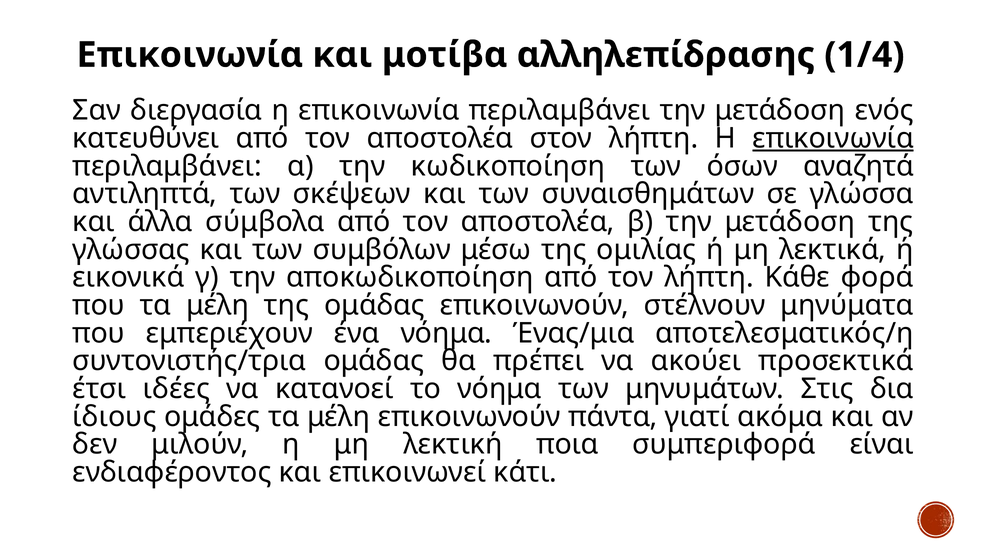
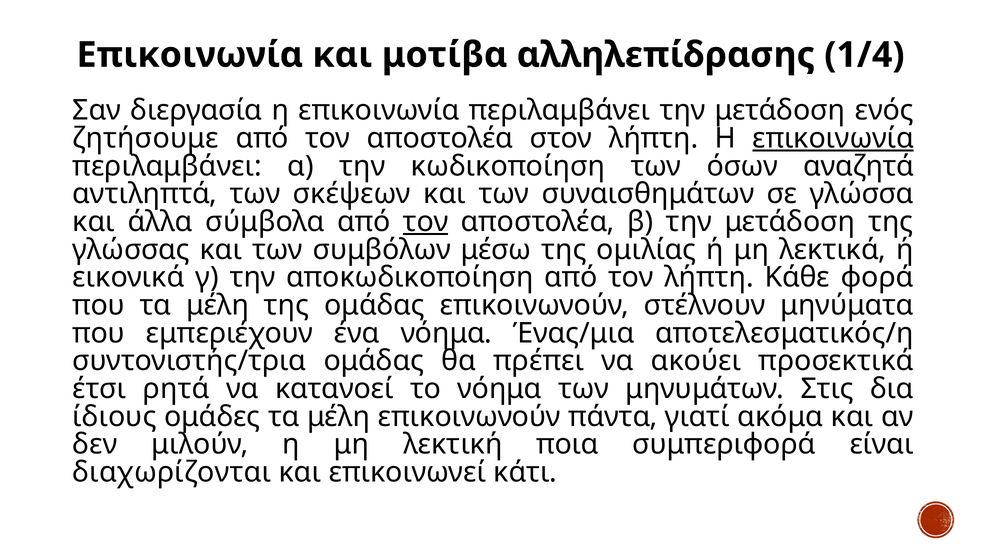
κατευθύνει: κατευθύνει -> ζητήσουμε
τον at (426, 222) underline: none -> present
ιδέες: ιδέες -> ρητά
ενδιαφέροντος: ενδιαφέροντος -> διαχωρίζονται
